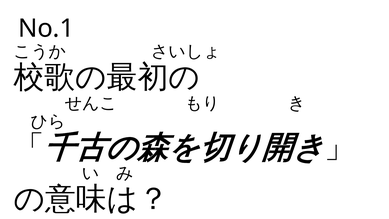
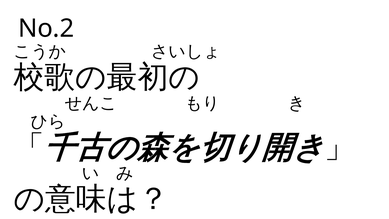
Nо.1: Nо.1 -> Nо.2
